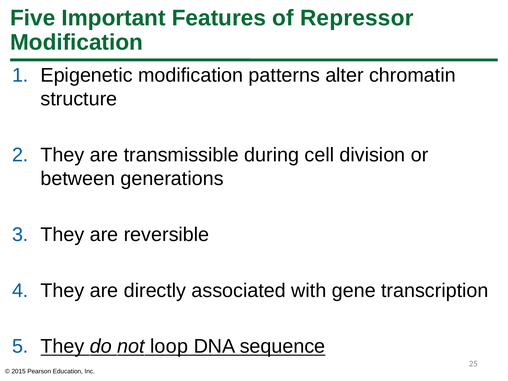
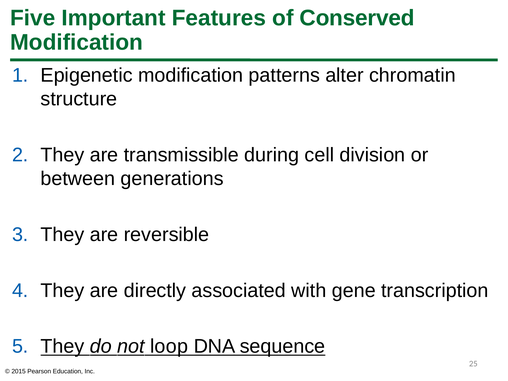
Repressor: Repressor -> Conserved
